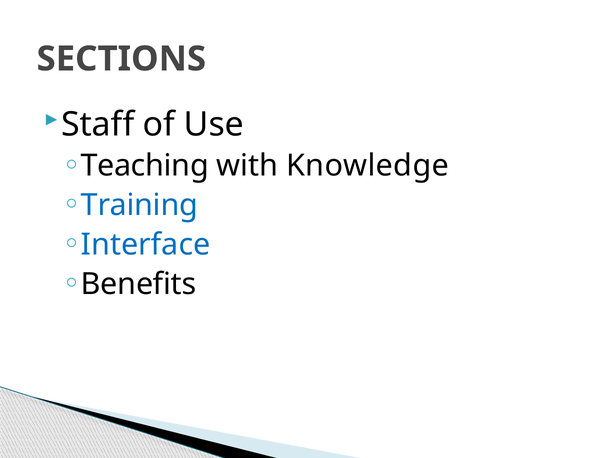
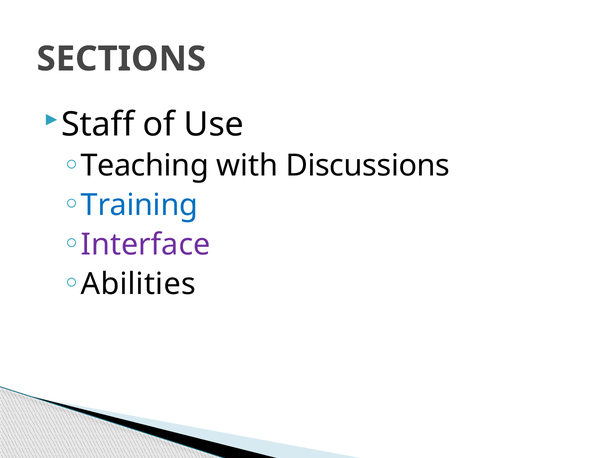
Knowledge: Knowledge -> Discussions
Interface colour: blue -> purple
Benefits: Benefits -> Abilities
